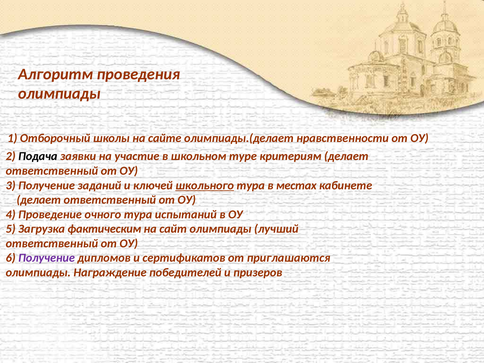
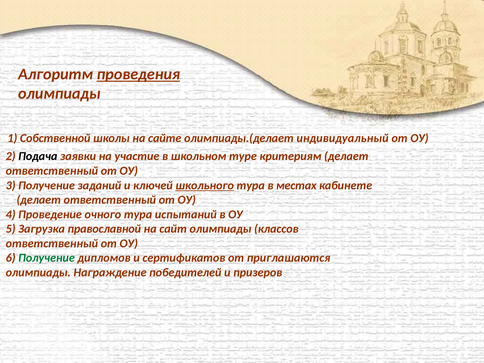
проведения underline: none -> present
Отборочный: Отборочный -> Собственной
нравственности: нравственности -> индивидуальный
фактическим: фактическим -> православной
лучший: лучший -> классов
Получение at (47, 258) colour: purple -> green
